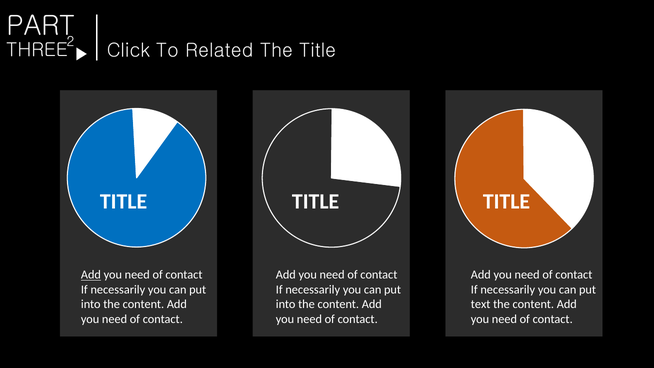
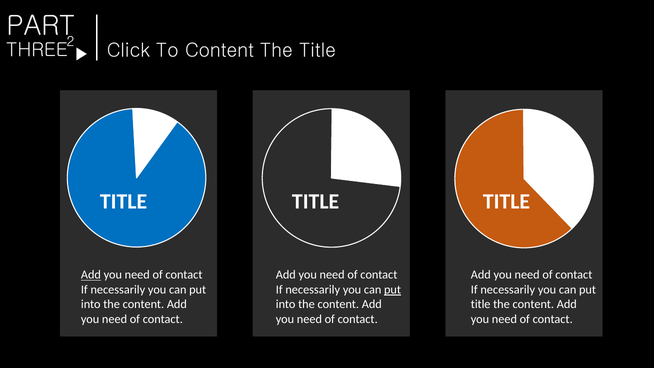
To Related: Related -> Content
put at (393, 290) underline: none -> present
text at (481, 304): text -> title
